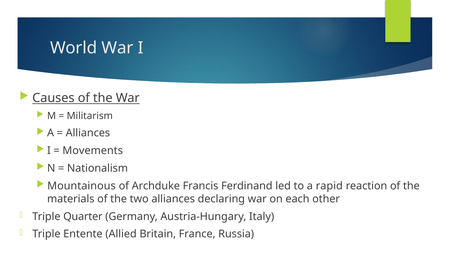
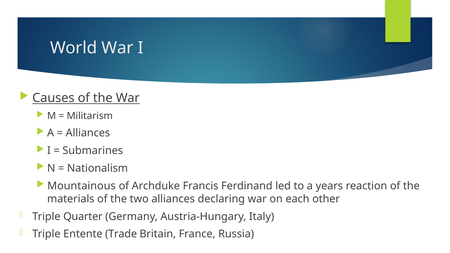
Movements: Movements -> Submarines
rapid: rapid -> years
Allied: Allied -> Trade
